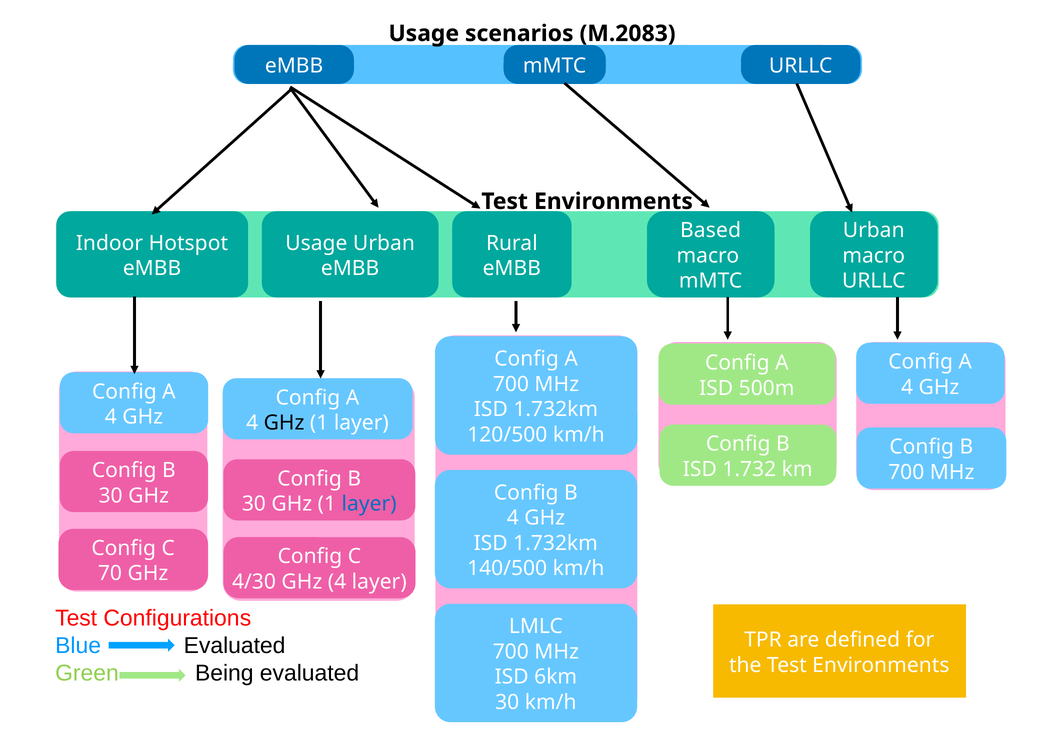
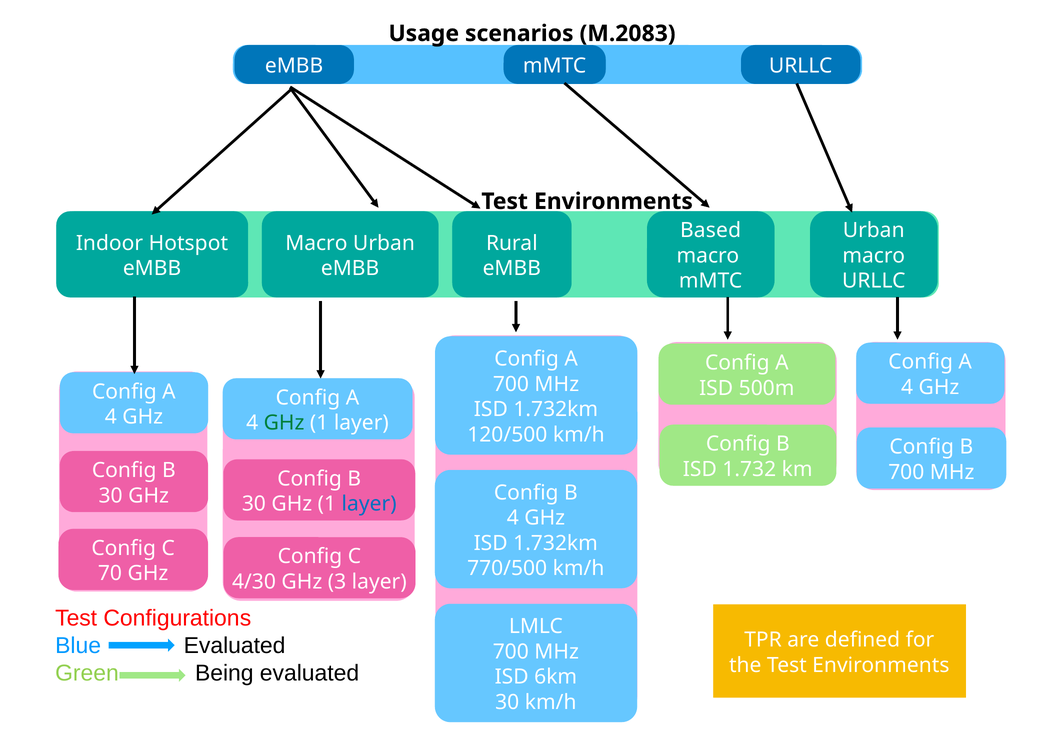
Usage at (316, 243): Usage -> Macro
GHz at (284, 423) colour: black -> green
140/500: 140/500 -> 770/500
GHz 4: 4 -> 3
